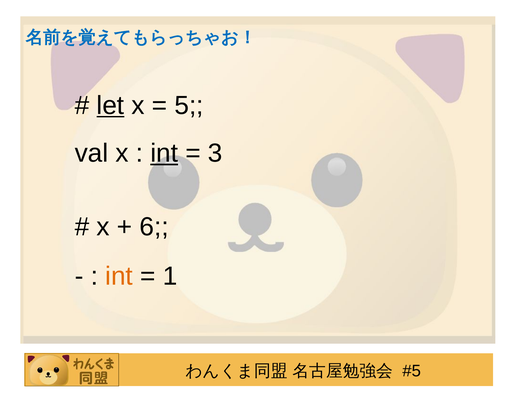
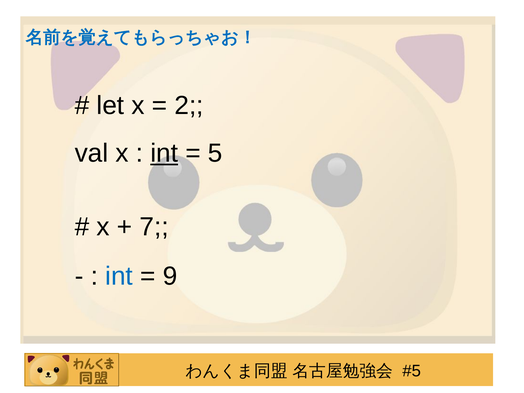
let underline: present -> none
5: 5 -> 2
3: 3 -> 5
6: 6 -> 7
int at (119, 276) colour: orange -> blue
1: 1 -> 9
